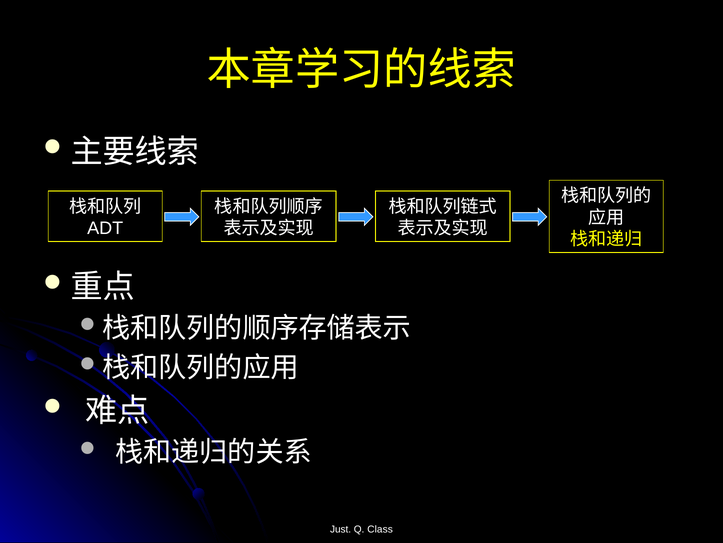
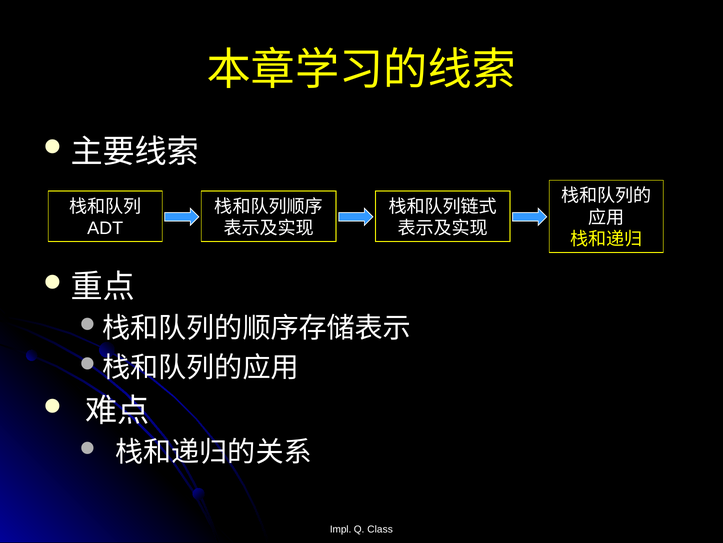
Just: Just -> Impl
